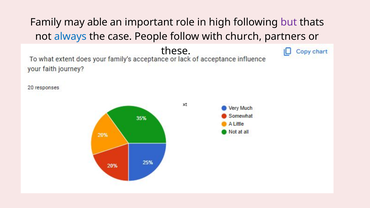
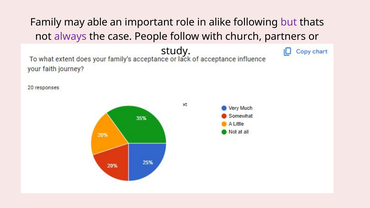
high: high -> alike
always colour: blue -> purple
these: these -> study
